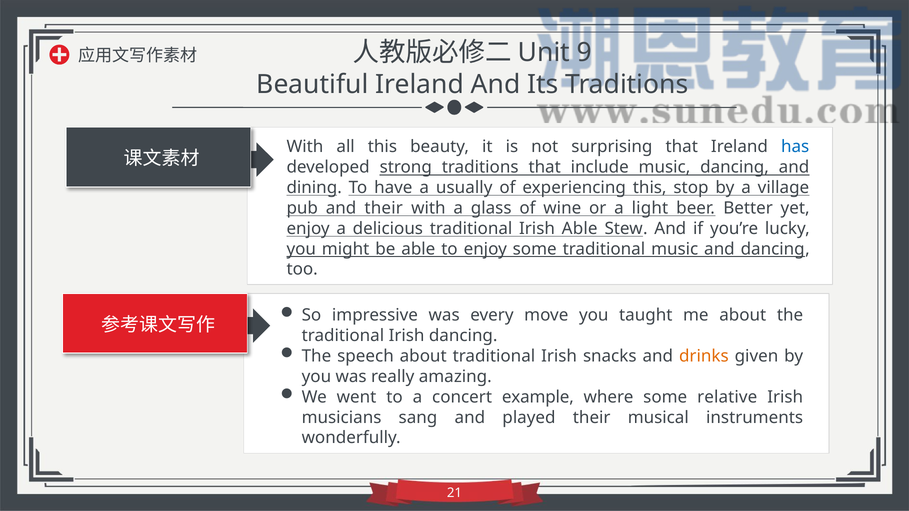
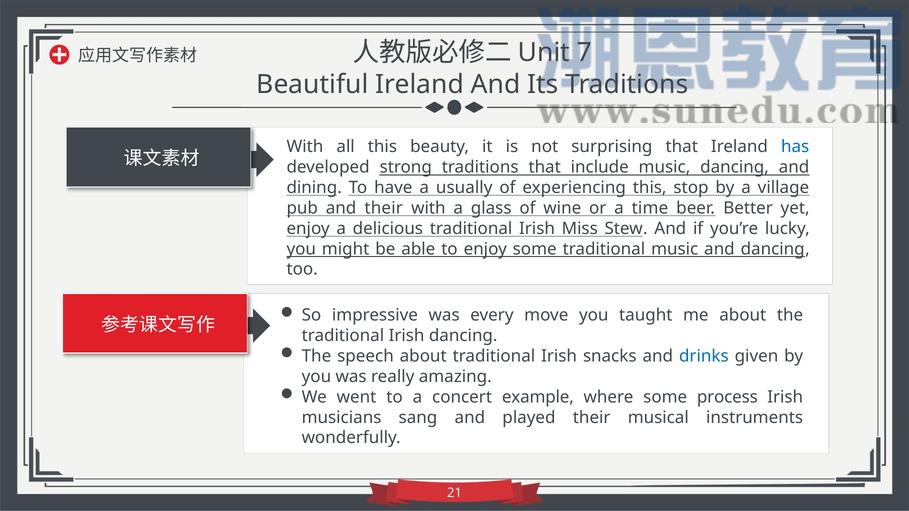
9: 9 -> 7
light: light -> time
Irish Able: Able -> Miss
drinks colour: orange -> blue
relative: relative -> process
